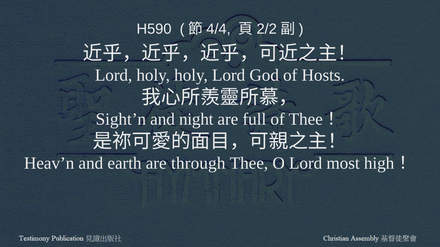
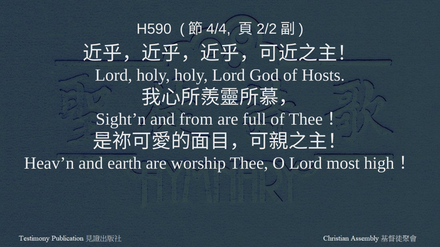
night: night -> from
through: through -> worship
